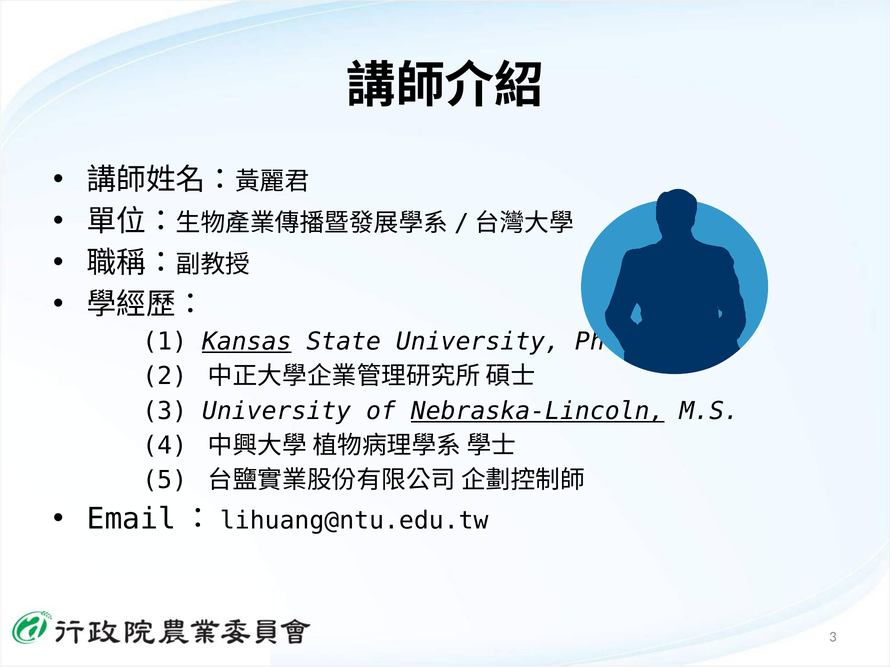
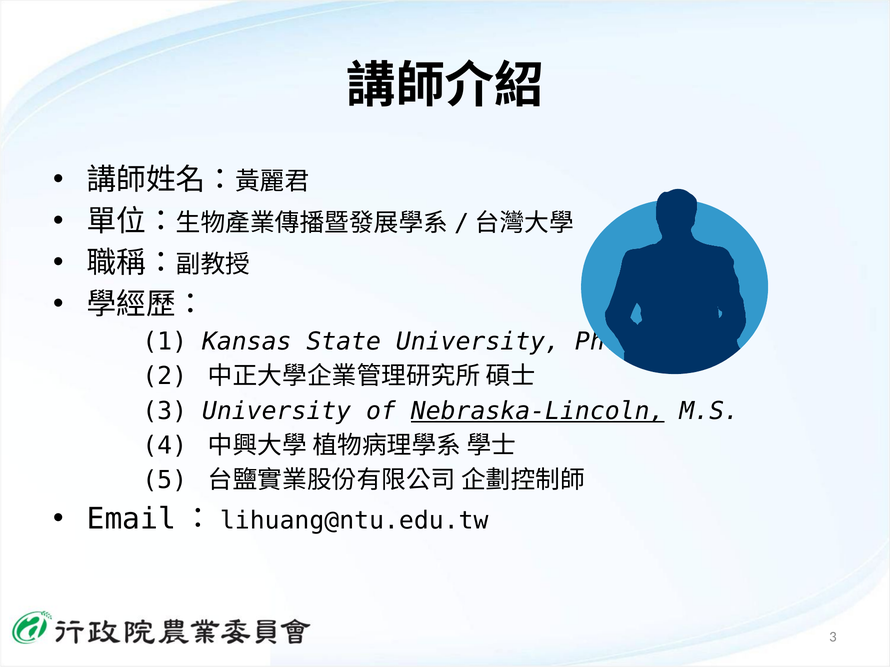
Kansas underline: present -> none
